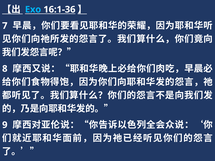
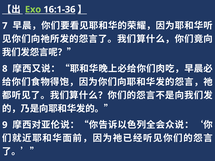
Exo colour: light blue -> light green
